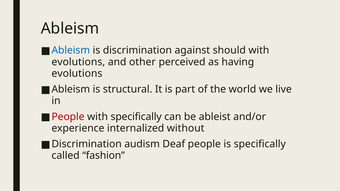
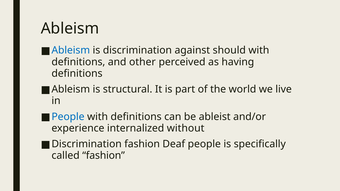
evolutions at (78, 62): evolutions -> definitions
evolutions at (77, 74): evolutions -> definitions
People at (68, 117) colour: red -> blue
specifically at (136, 117): specifically -> definitions
Discrimination audism: audism -> fashion
